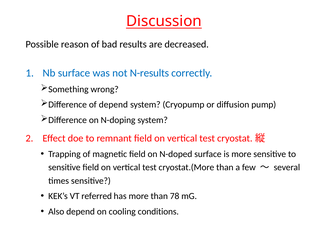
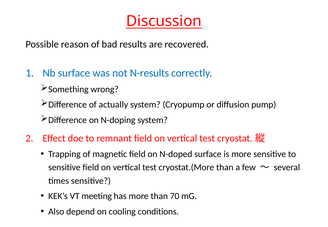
decreased: decreased -> recovered
of depend: depend -> actually
referred: referred -> meeting
78: 78 -> 70
